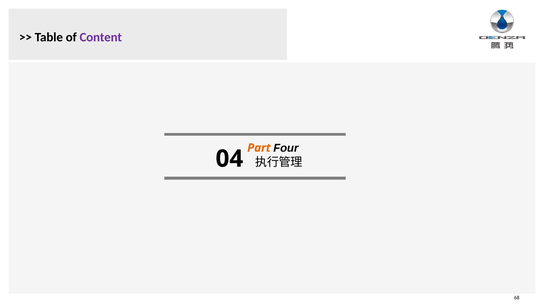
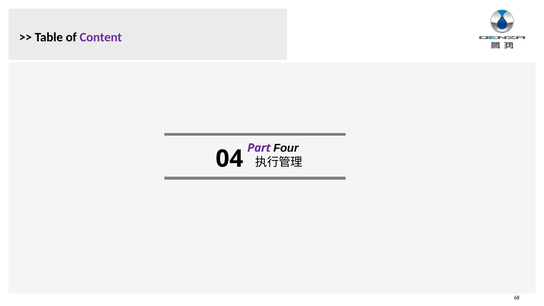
Part colour: orange -> purple
